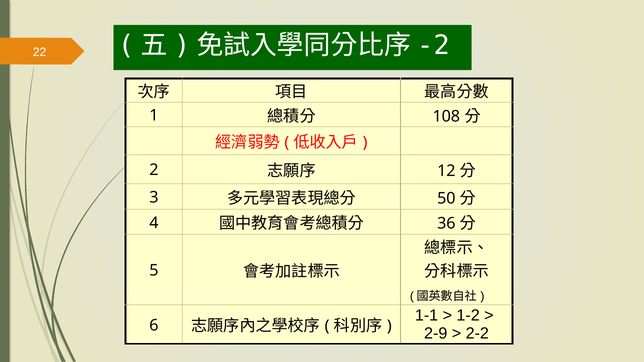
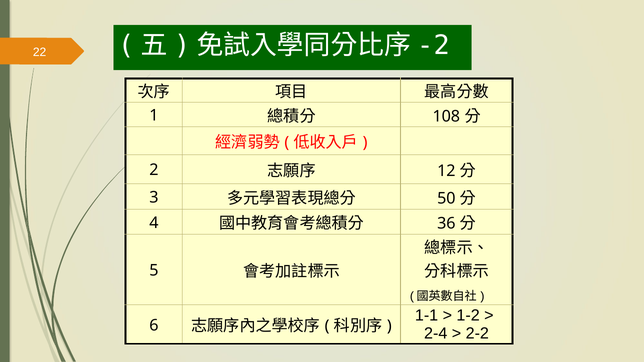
2-9: 2-9 -> 2-4
